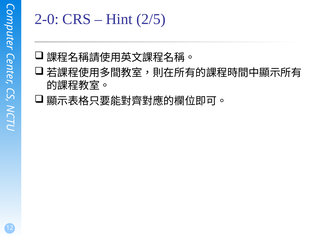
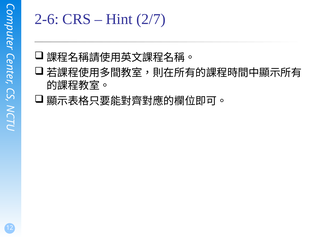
2-0: 2-0 -> 2-6
2/5: 2/5 -> 2/7
